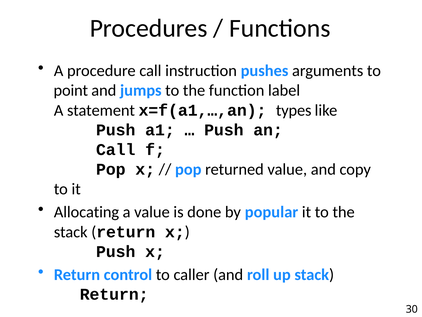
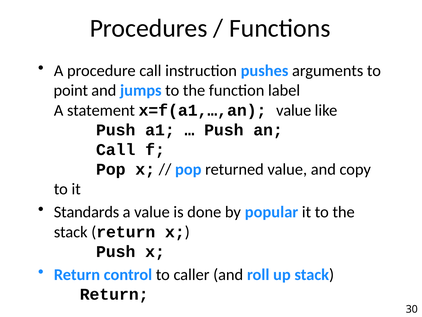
x=f(a1,…,an types: types -> value
Allocating: Allocating -> Standards
